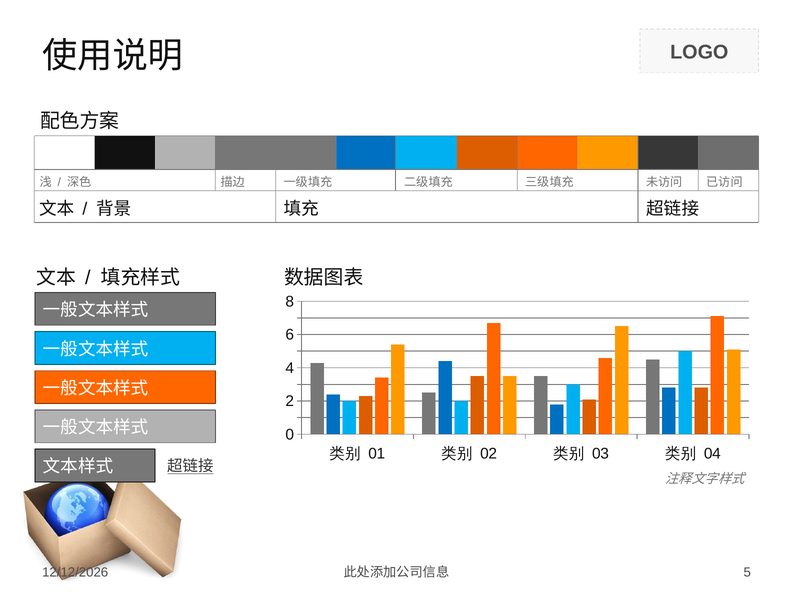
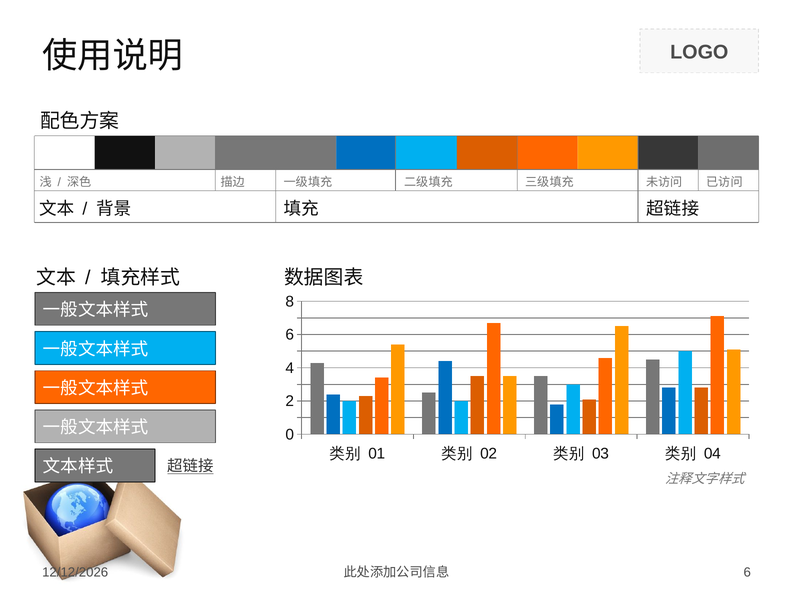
5 at (747, 572): 5 -> 6
